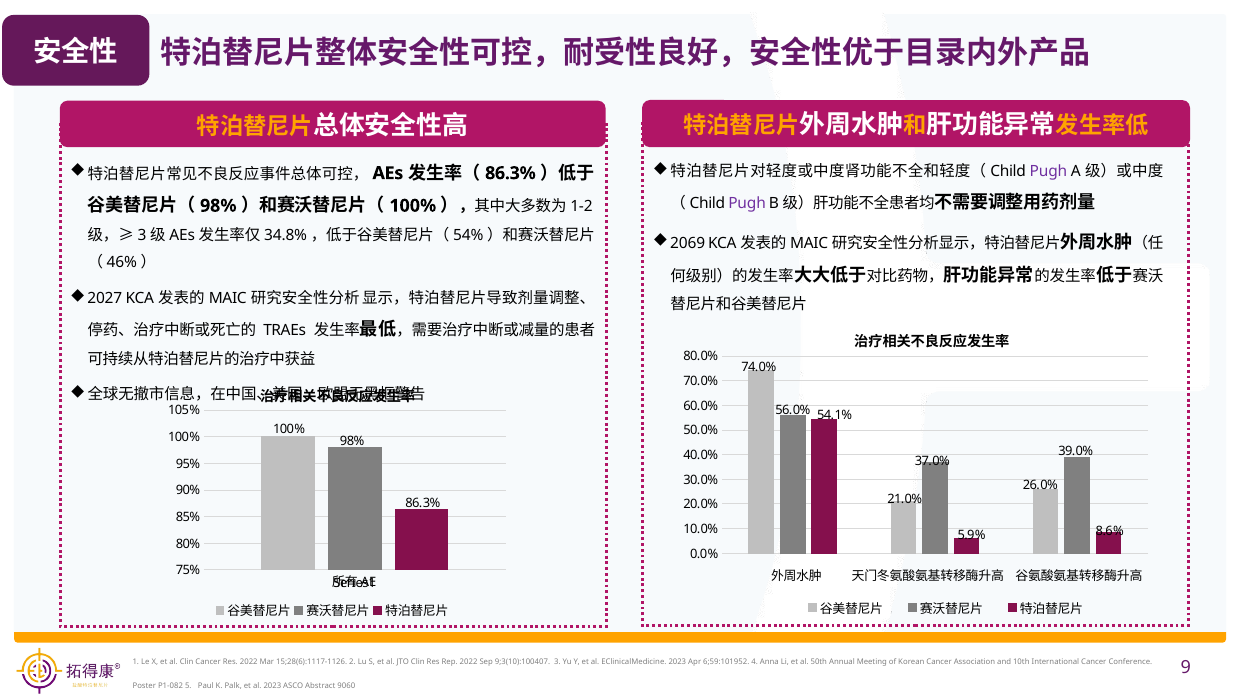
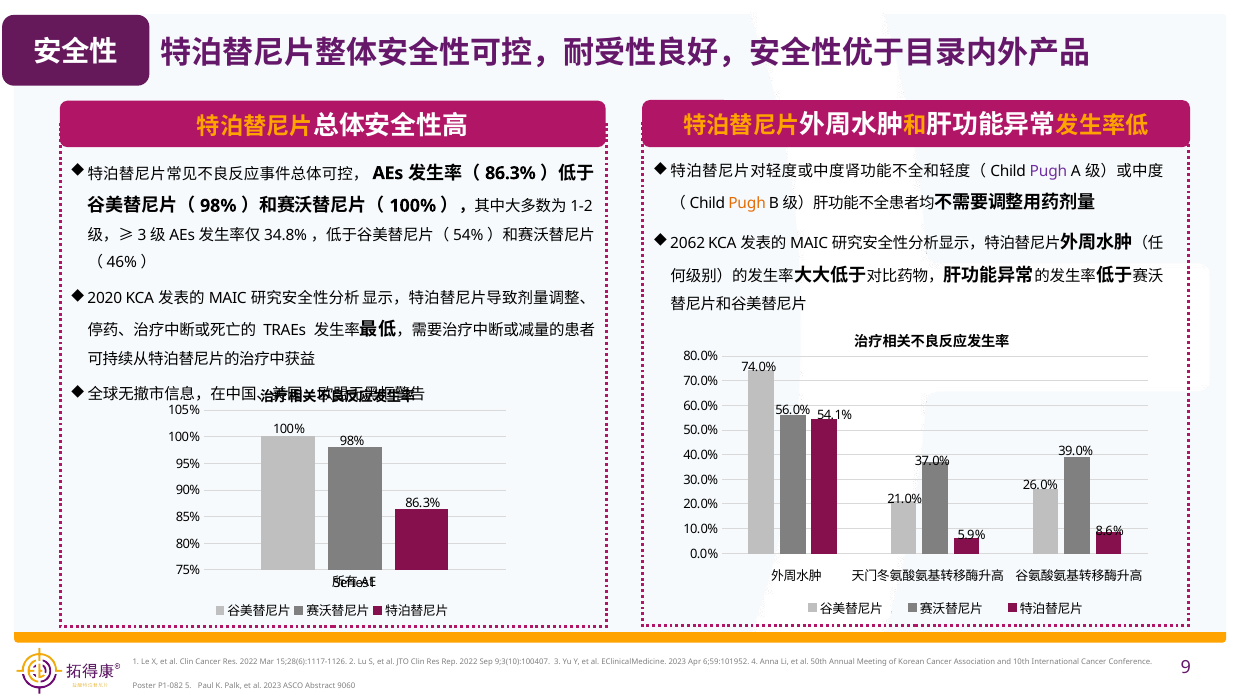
Pugh at (747, 204) colour: purple -> orange
2069: 2069 -> 2062
2027: 2027 -> 2020
